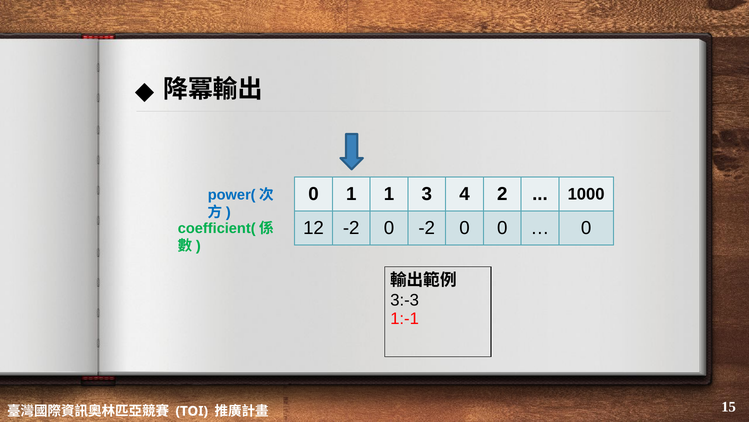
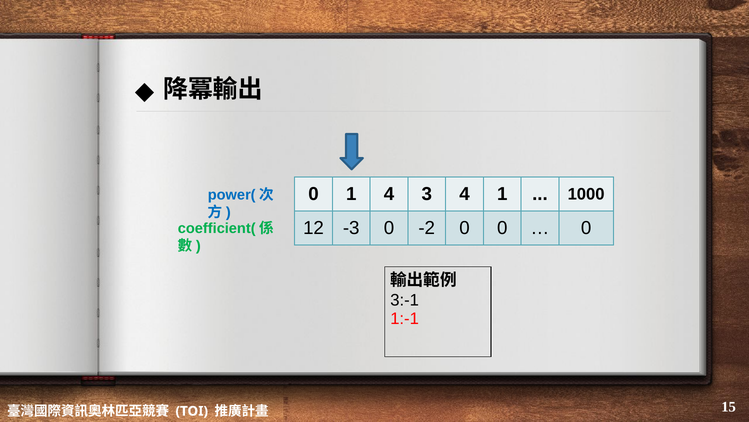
1 1: 1 -> 4
4 2: 2 -> 1
12 -2: -2 -> -3
3:-3: 3:-3 -> 3:-1
